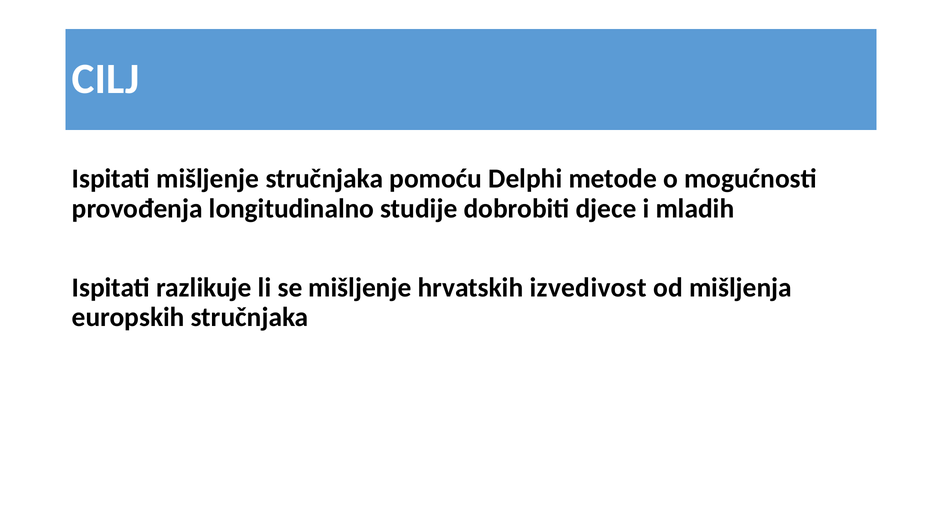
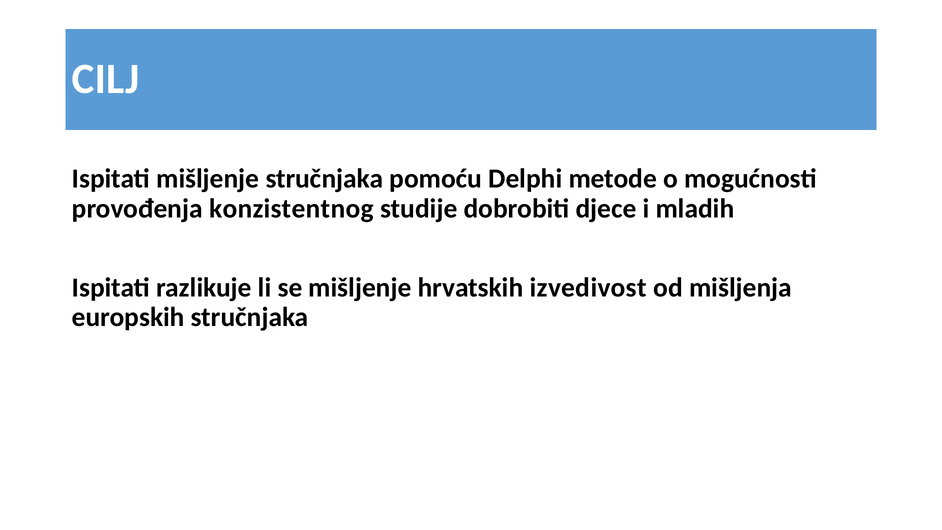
longitudinalno: longitudinalno -> konzistentnog
